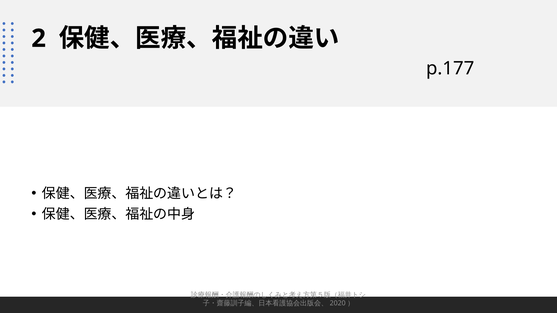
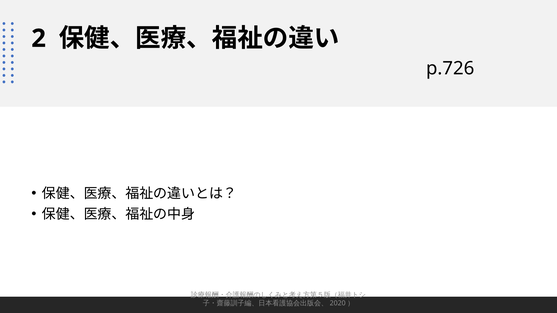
p.177: p.177 -> p.726
